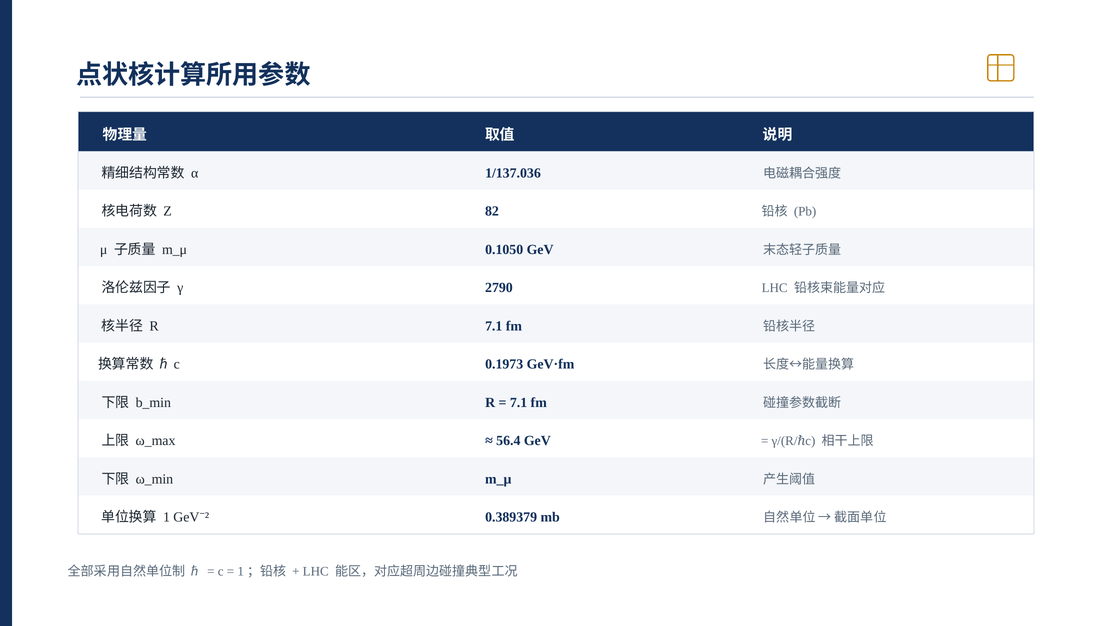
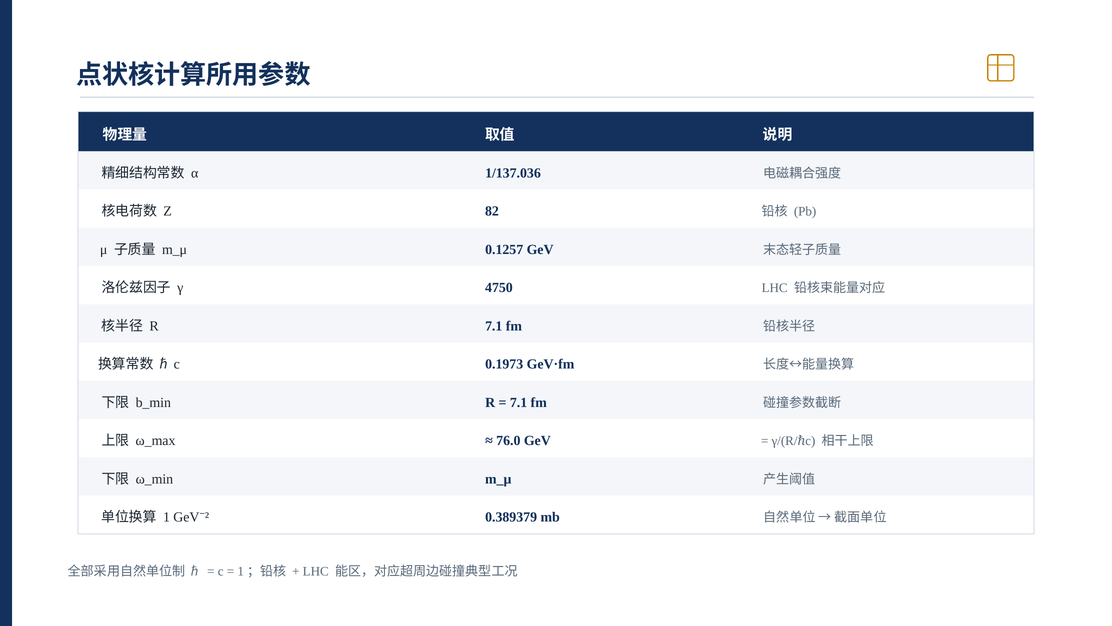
0.1050: 0.1050 -> 0.1257
2790: 2790 -> 4750
56.4: 56.4 -> 76.0
